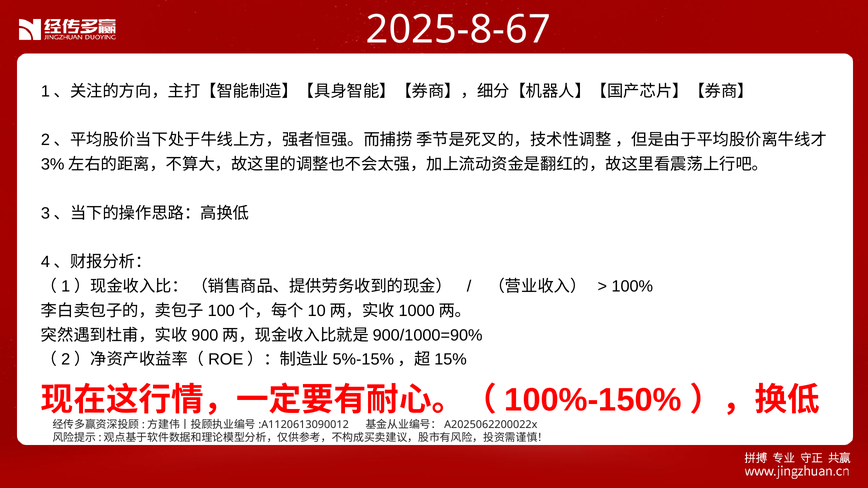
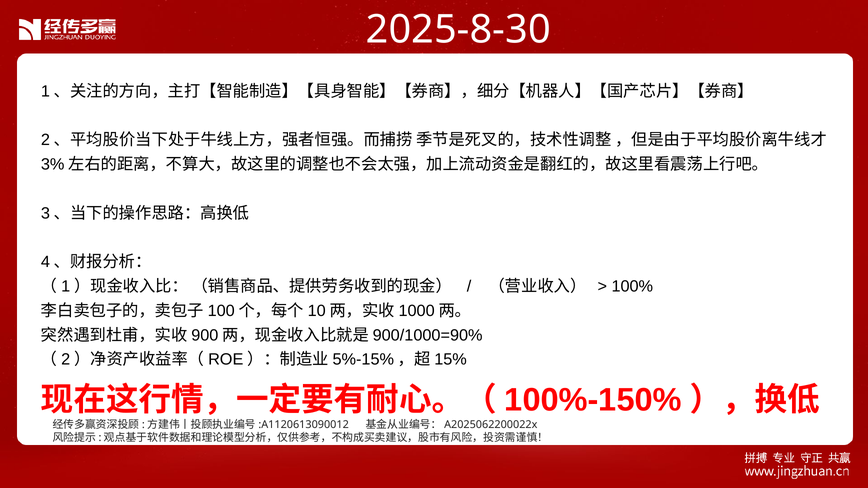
2025-8-67: 2025-8-67 -> 2025-8-30
